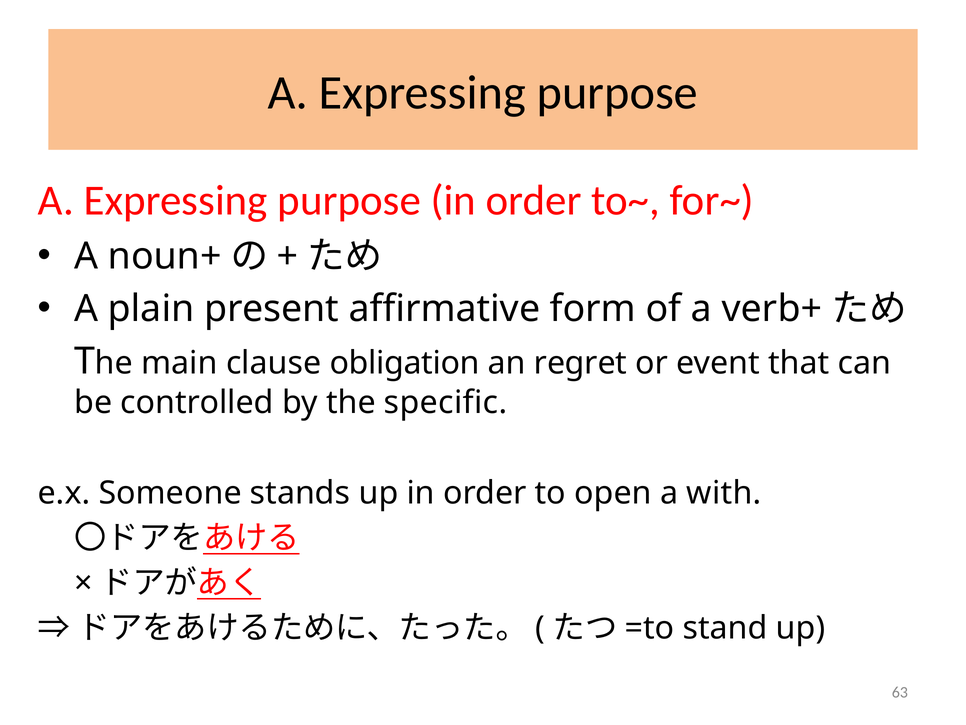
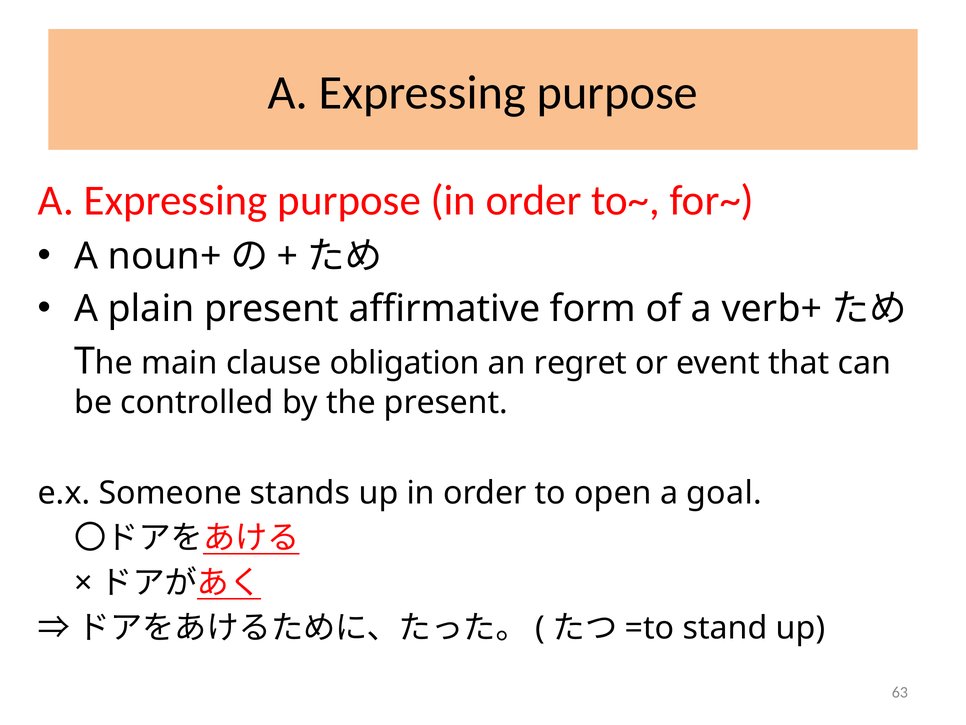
the specific: specific -> present
with: with -> goal
